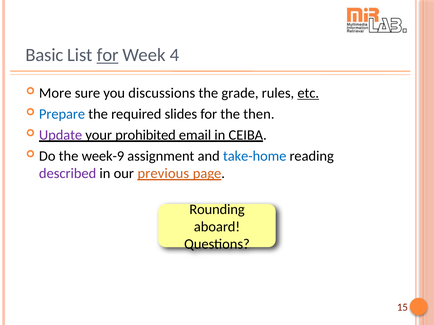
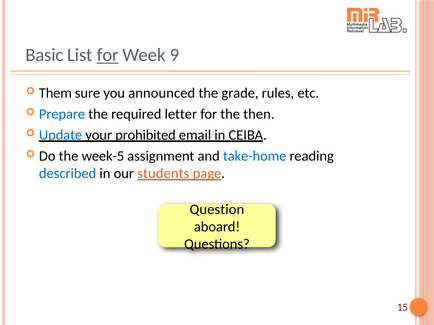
4: 4 -> 9
More: More -> Them
discussions: discussions -> announced
etc underline: present -> none
slides: slides -> letter
Update colour: purple -> blue
week-9: week-9 -> week-5
described colour: purple -> blue
previous: previous -> students
Rounding: Rounding -> Question
